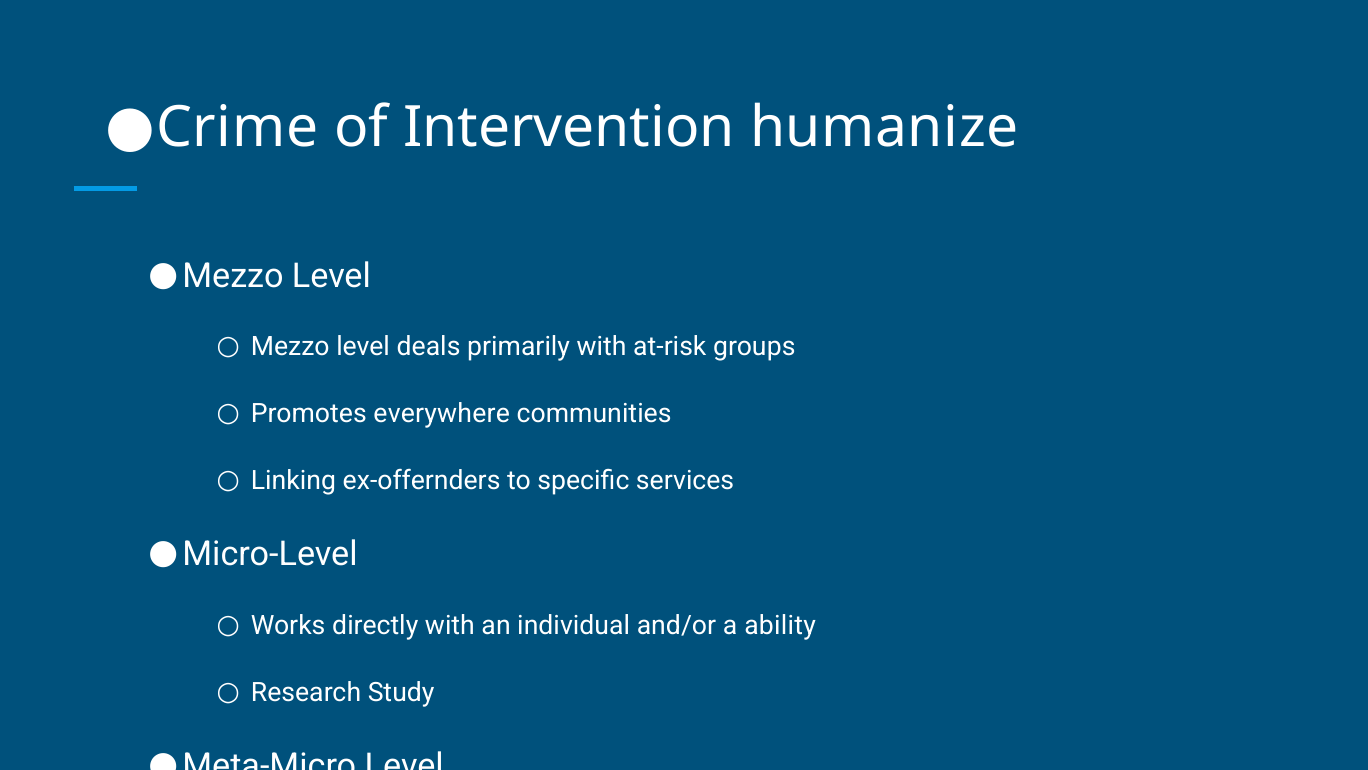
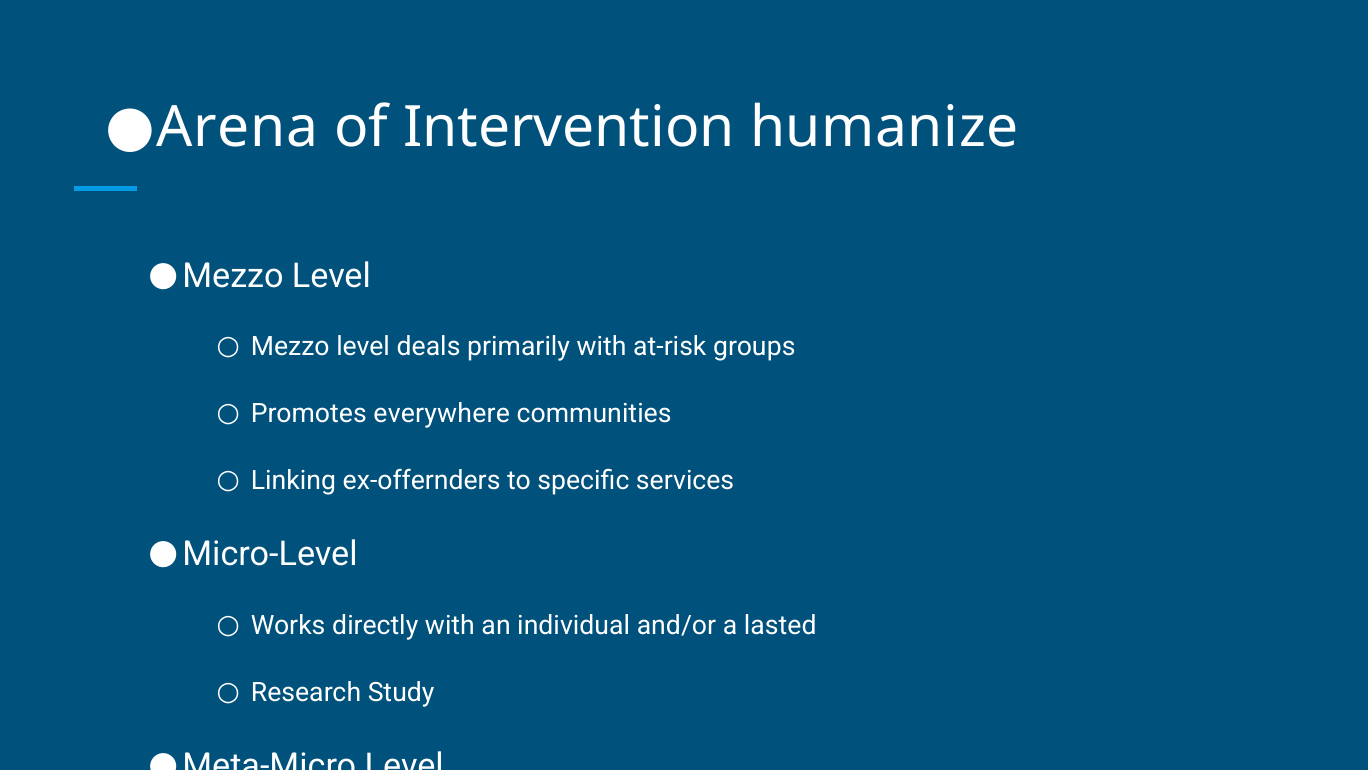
Crime: Crime -> Arena
ability: ability -> lasted
